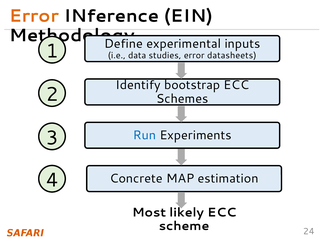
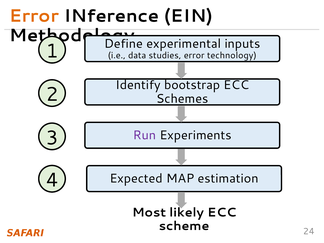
datasheets: datasheets -> technology
Run colour: blue -> purple
Concrete: Concrete -> Expected
